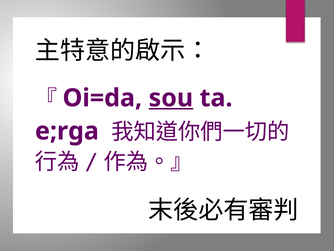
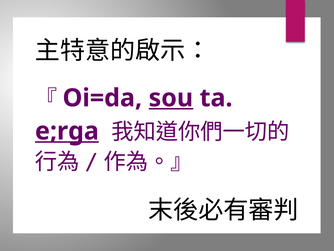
e;rga underline: none -> present
